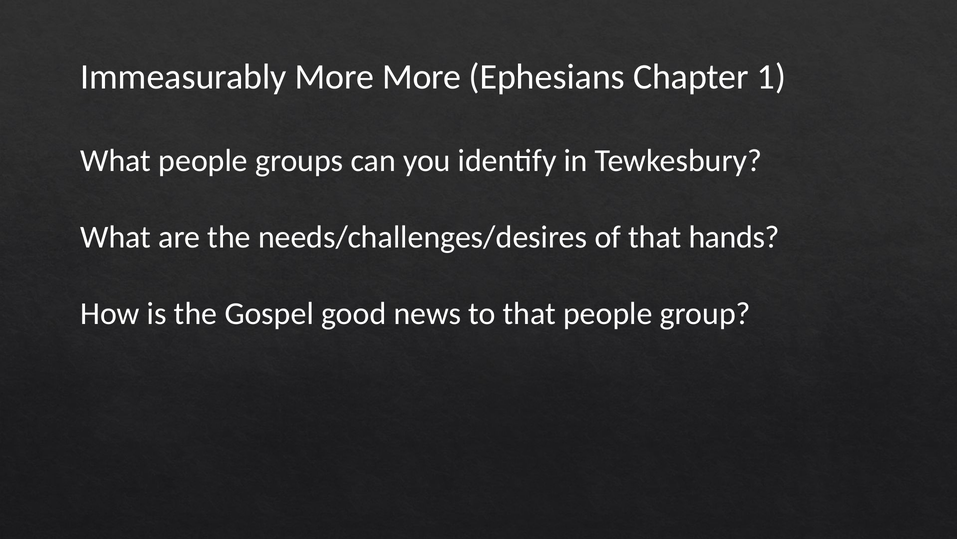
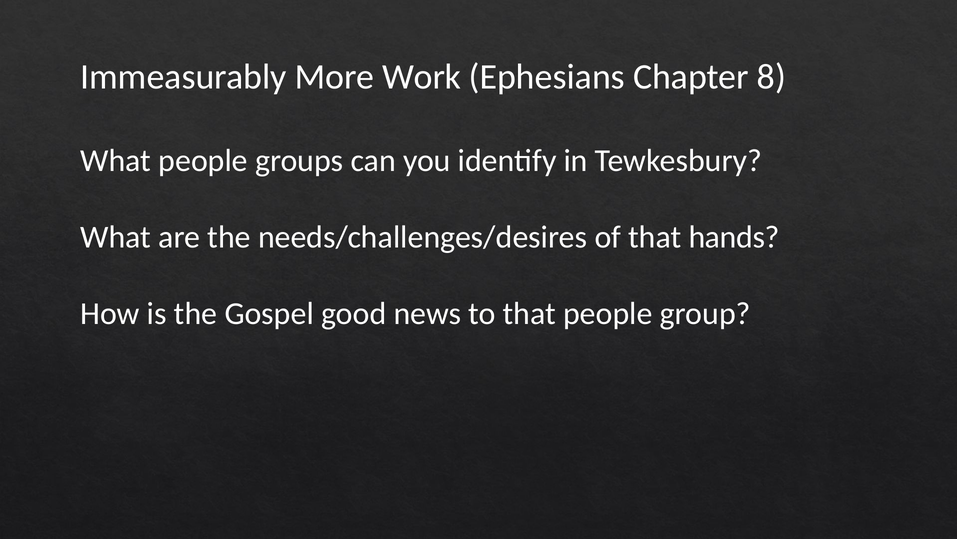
More More: More -> Work
1: 1 -> 8
